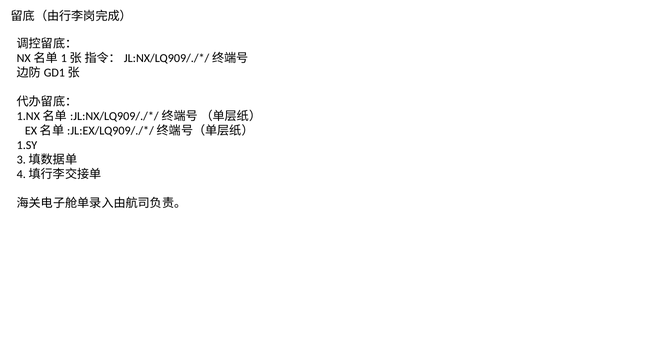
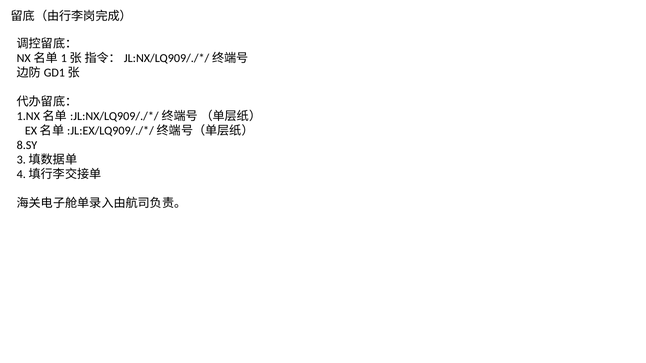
1.SY: 1.SY -> 8.SY
